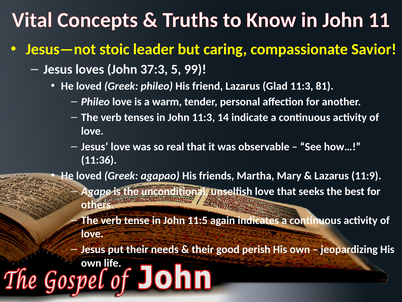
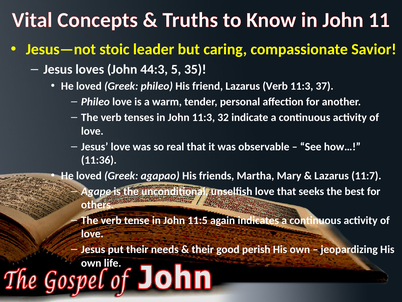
37:3: 37:3 -> 44:3
99: 99 -> 35
Lazarus Glad: Glad -> Verb
81: 81 -> 37
14: 14 -> 32
11:9: 11:9 -> 11:7
